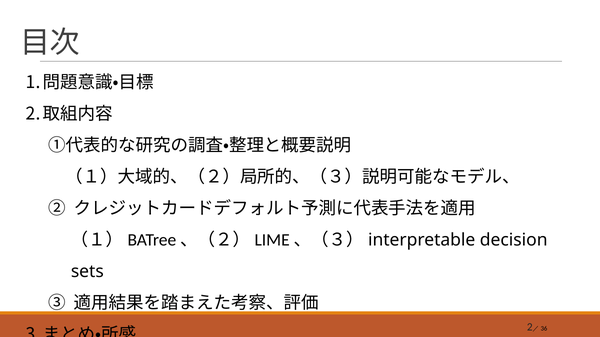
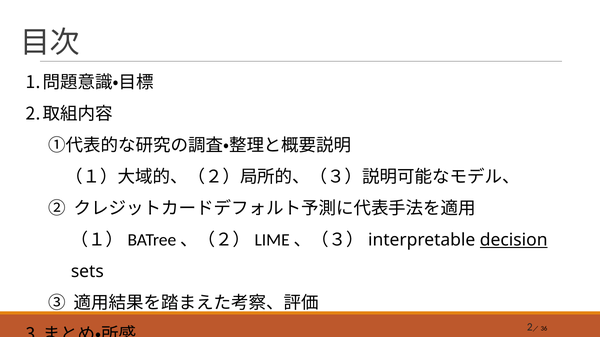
decision underline: none -> present
